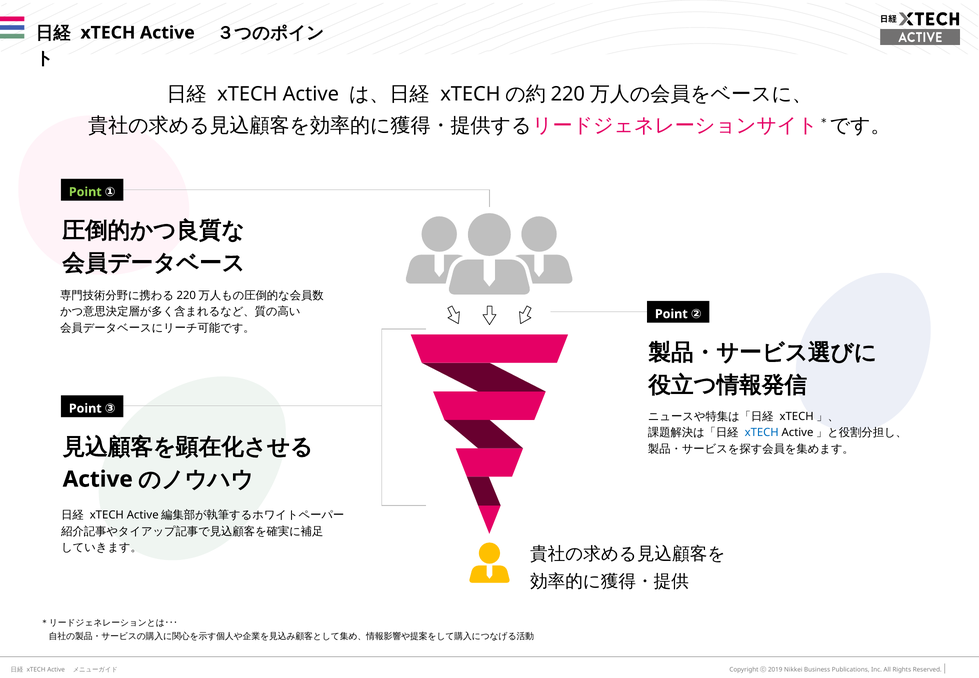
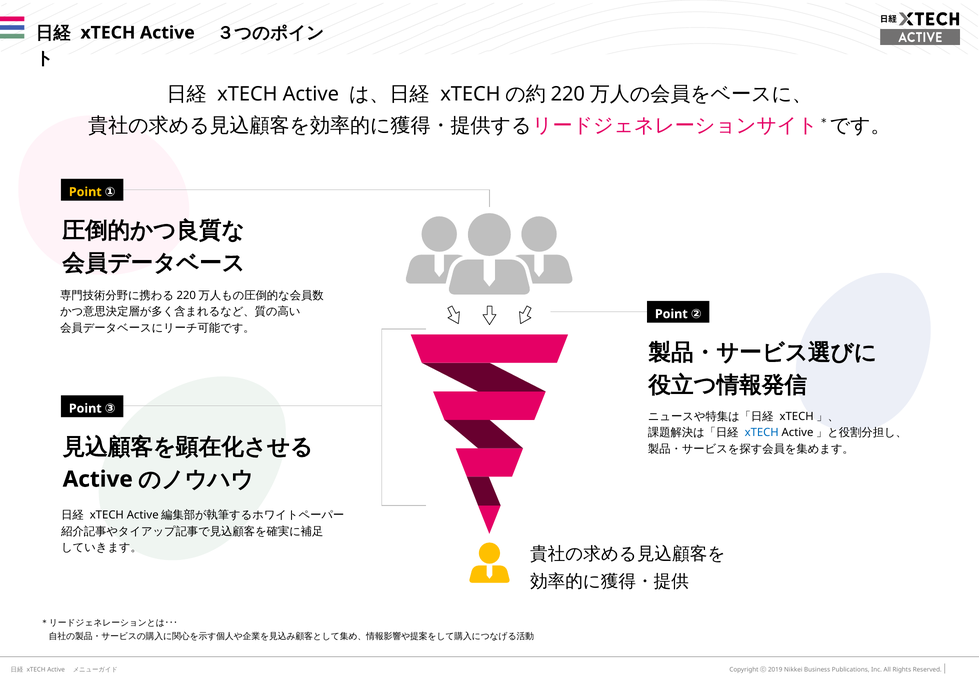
Point at (85, 192) colour: light green -> yellow
